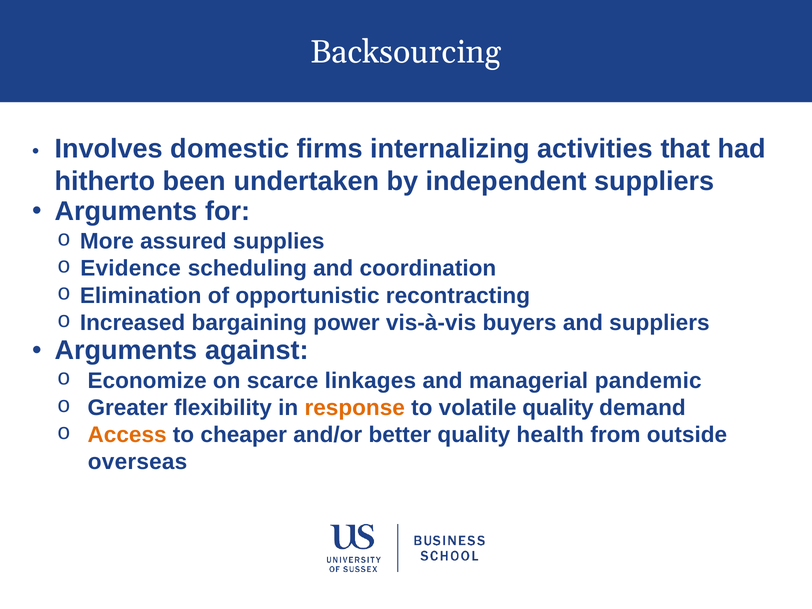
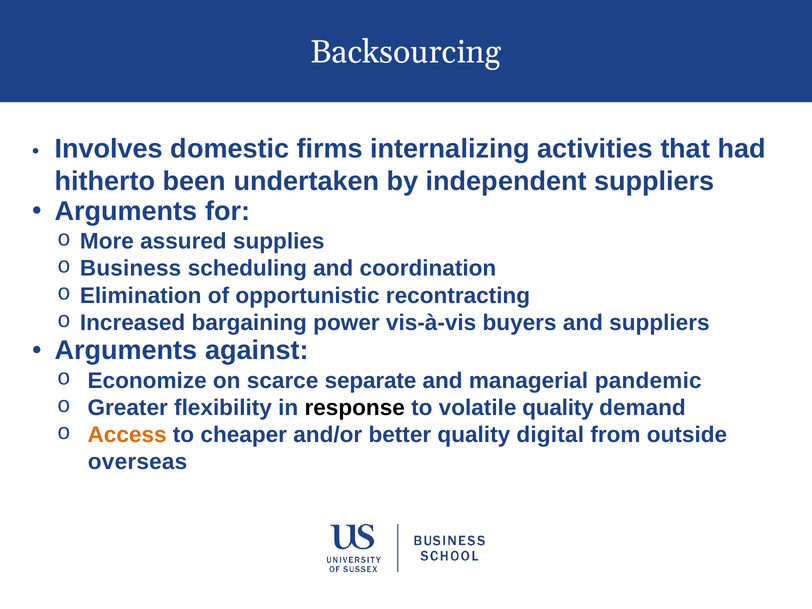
Evidence: Evidence -> Business
linkages: linkages -> separate
response colour: orange -> black
health: health -> digital
